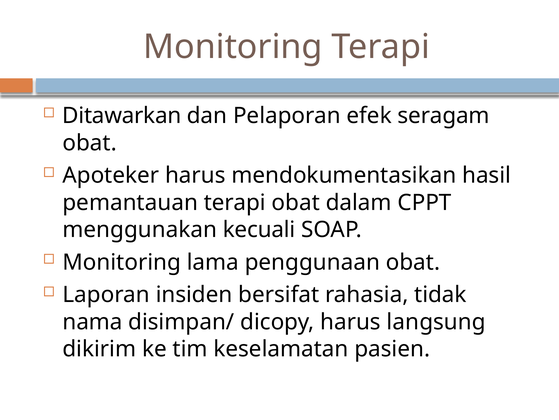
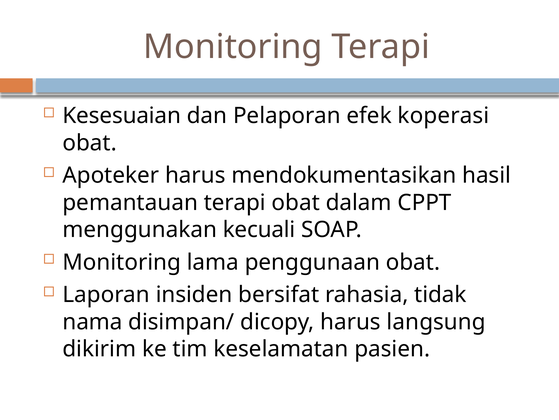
Ditawarkan: Ditawarkan -> Kesesuaian
seragam: seragam -> koperasi
